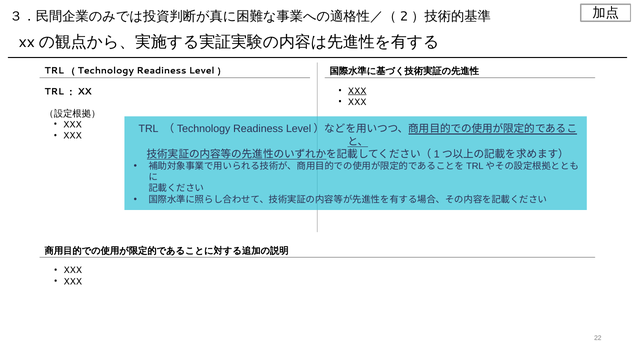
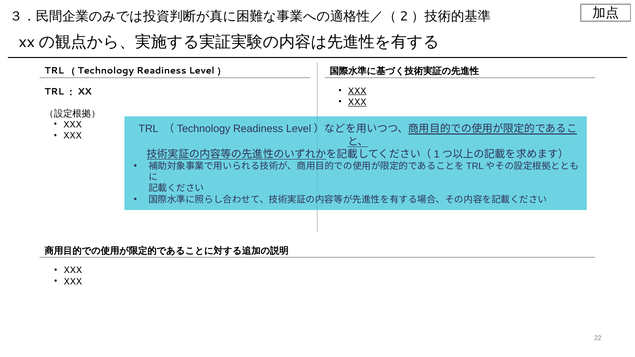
XXX at (357, 102) underline: none -> present
